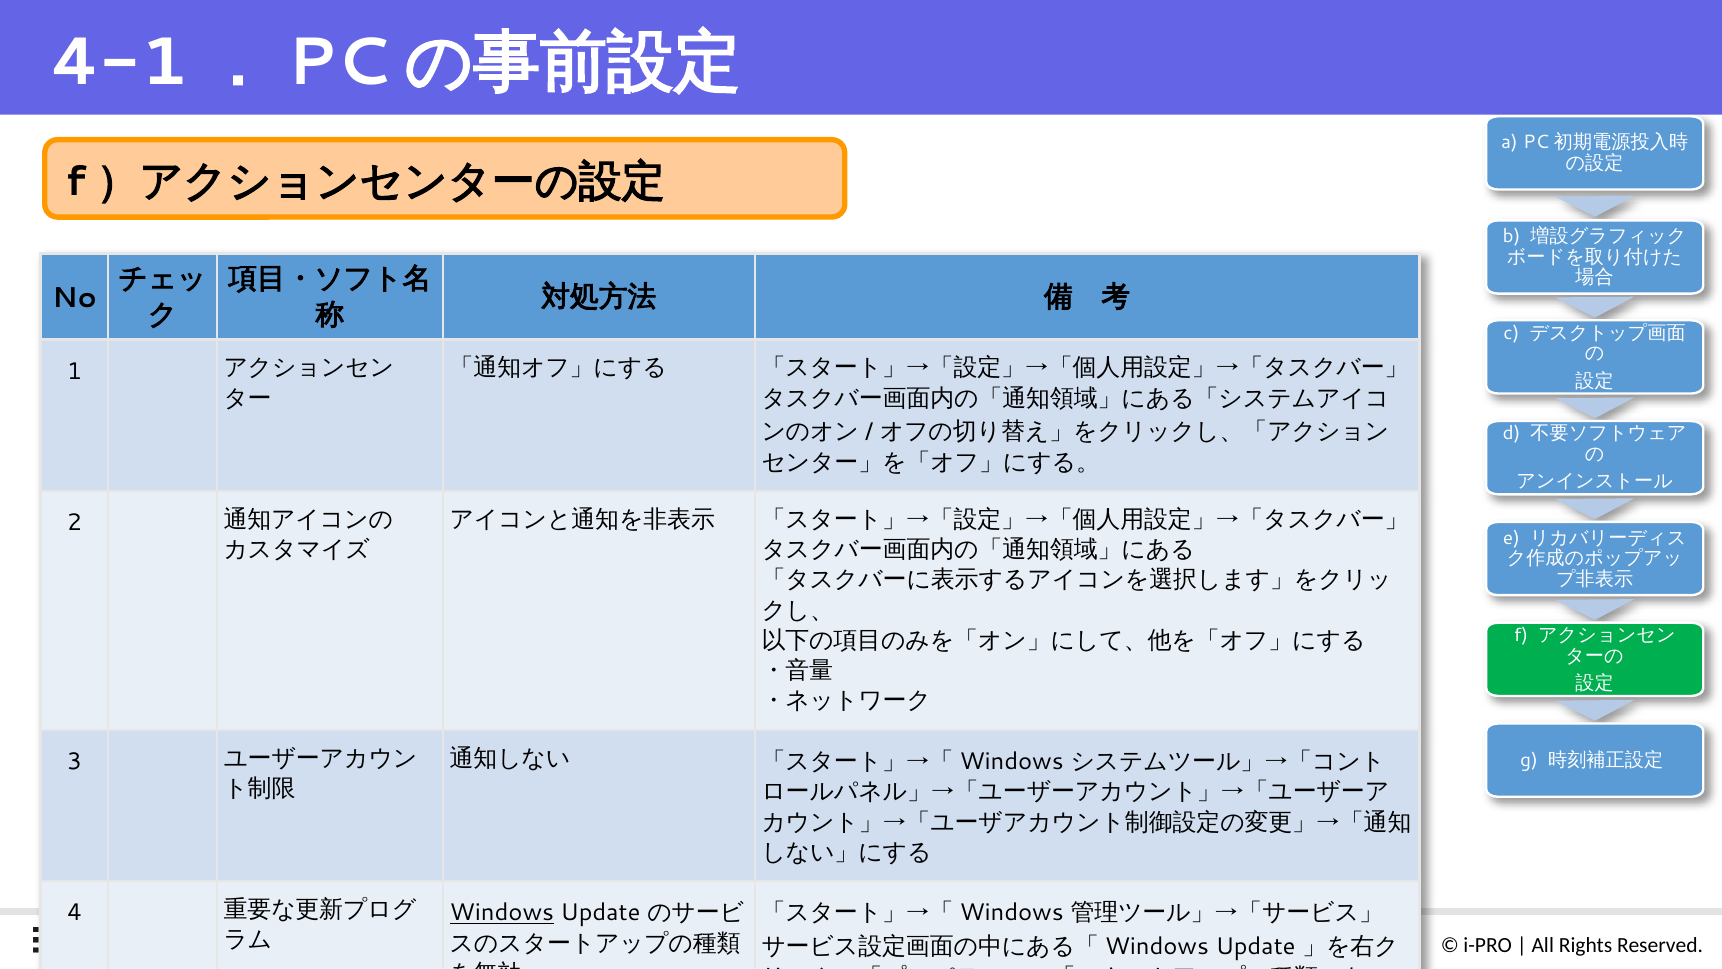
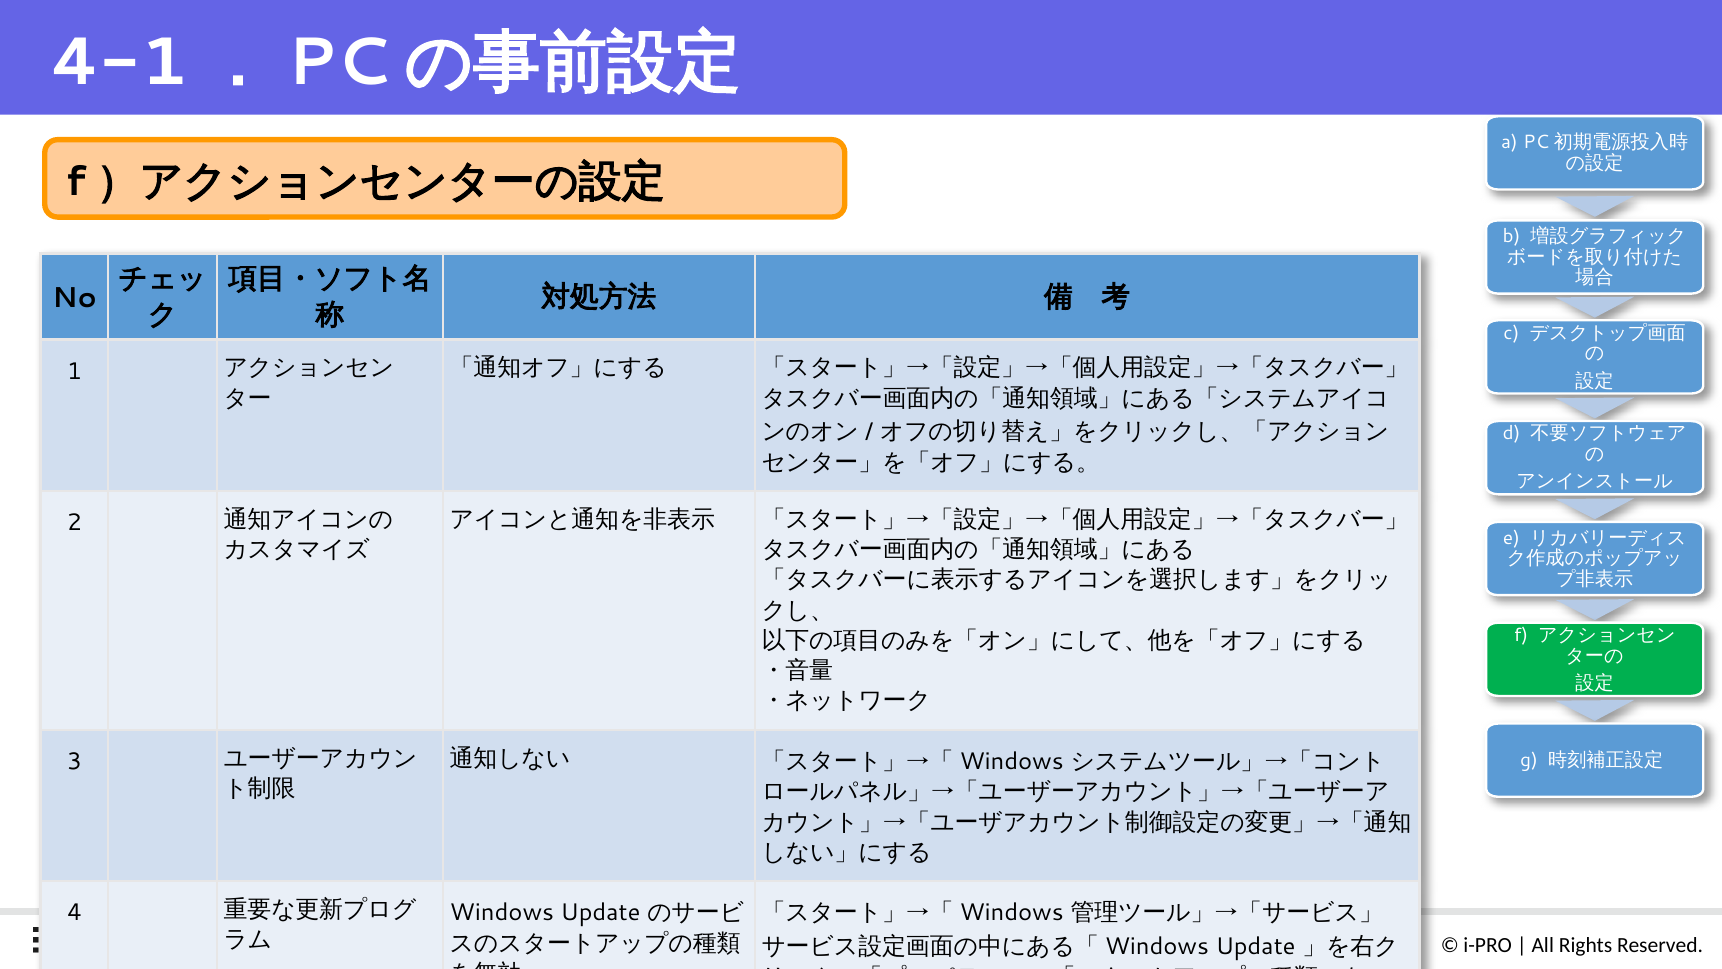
Windows underline: present -> none
